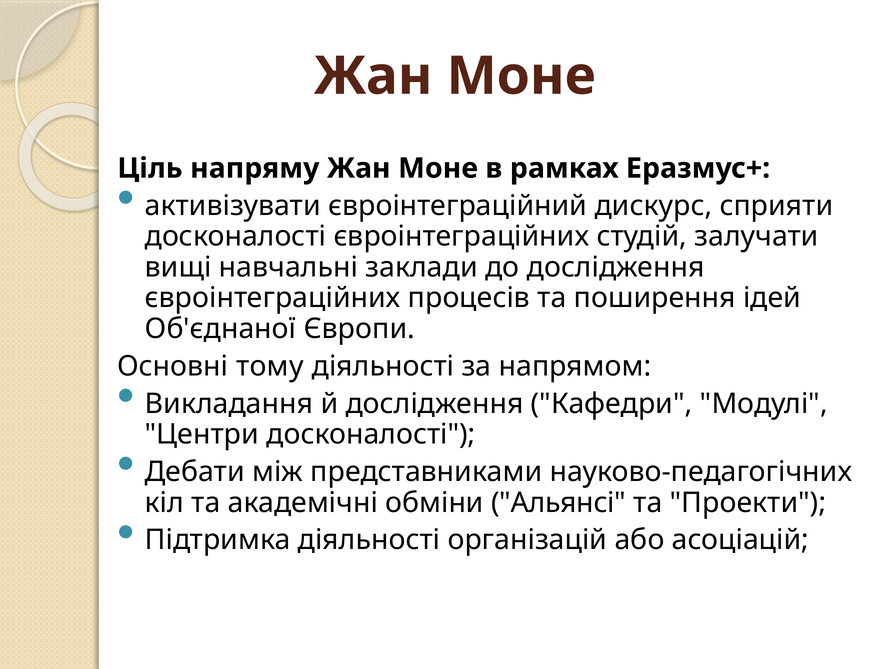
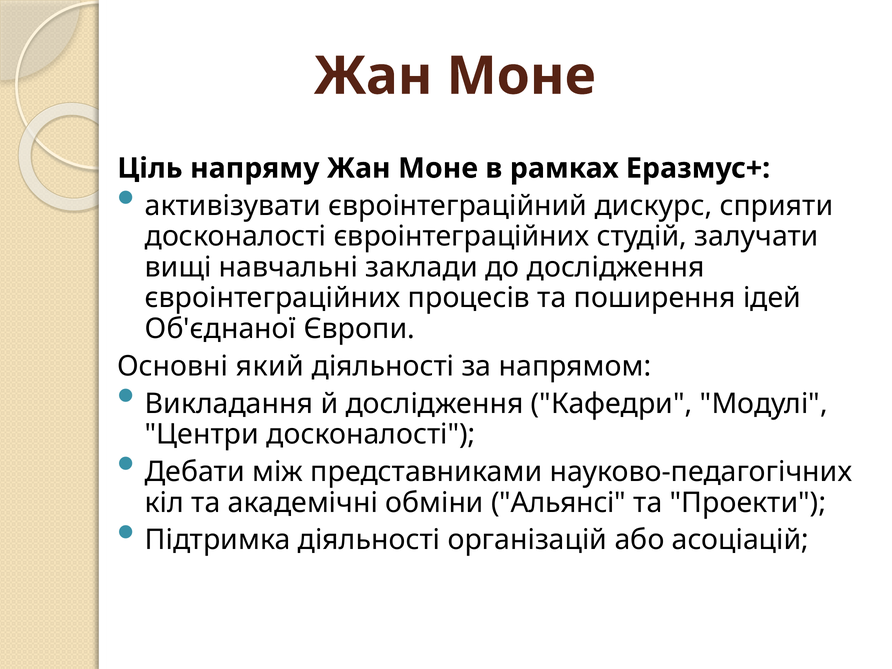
тому: тому -> який
